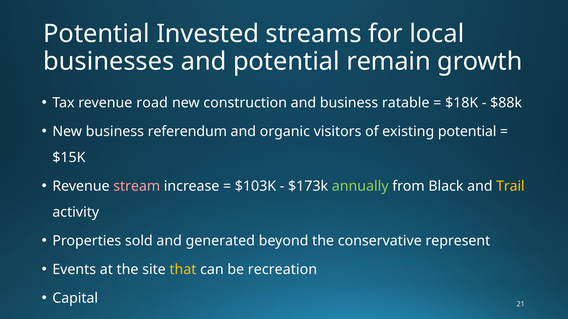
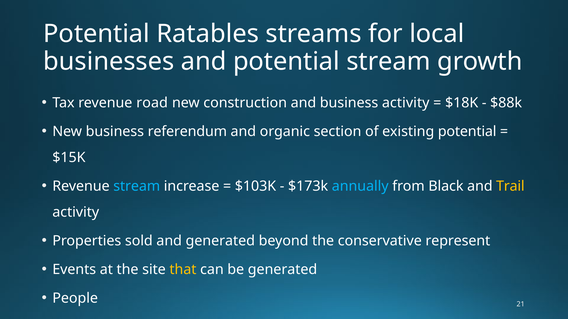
Invested: Invested -> Ratables
potential remain: remain -> stream
business ratable: ratable -> activity
visitors: visitors -> section
stream at (137, 186) colour: pink -> light blue
annually colour: light green -> light blue
be recreation: recreation -> generated
Capital: Capital -> People
